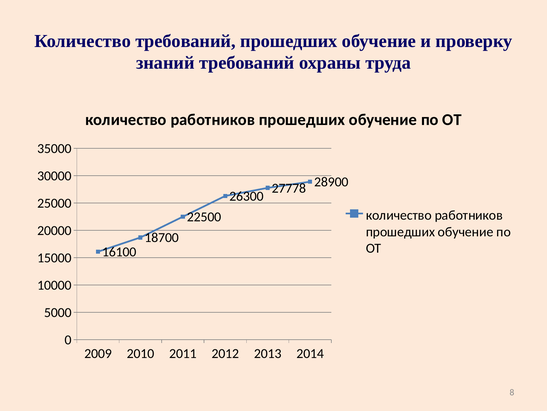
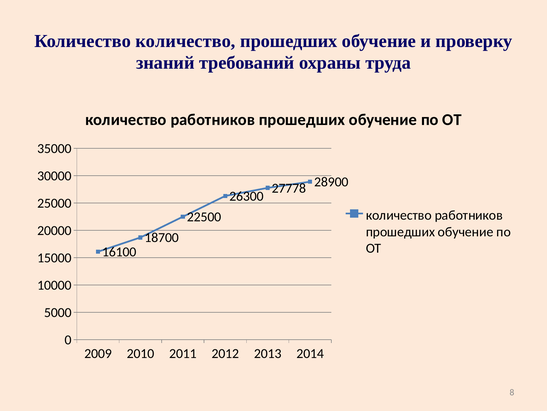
Количество требований: требований -> количество
